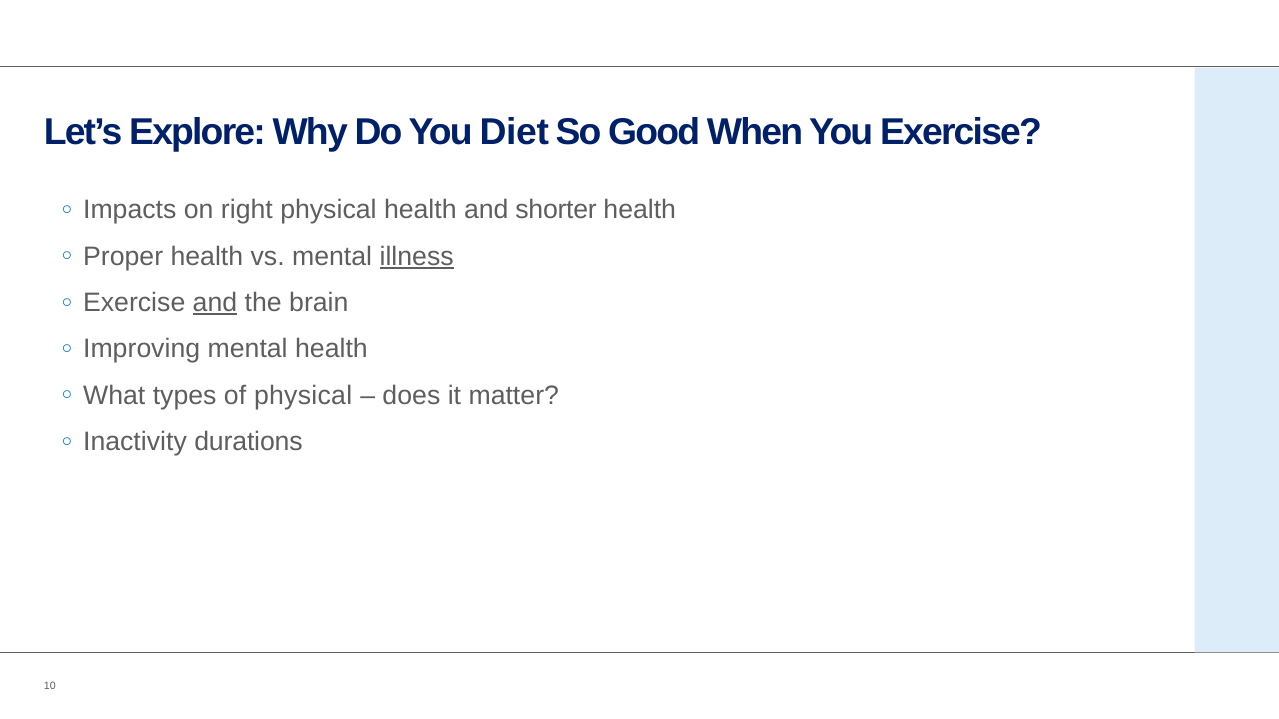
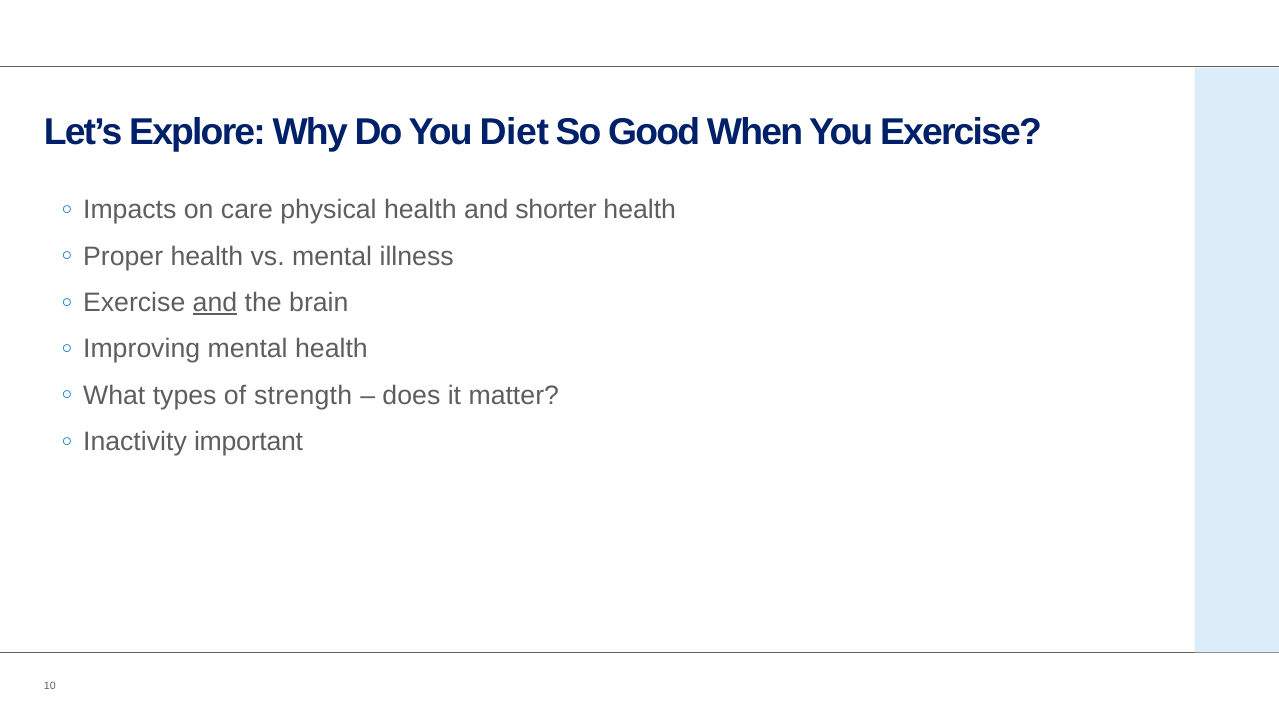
right: right -> care
illness underline: present -> none
of physical: physical -> strength
durations: durations -> important
